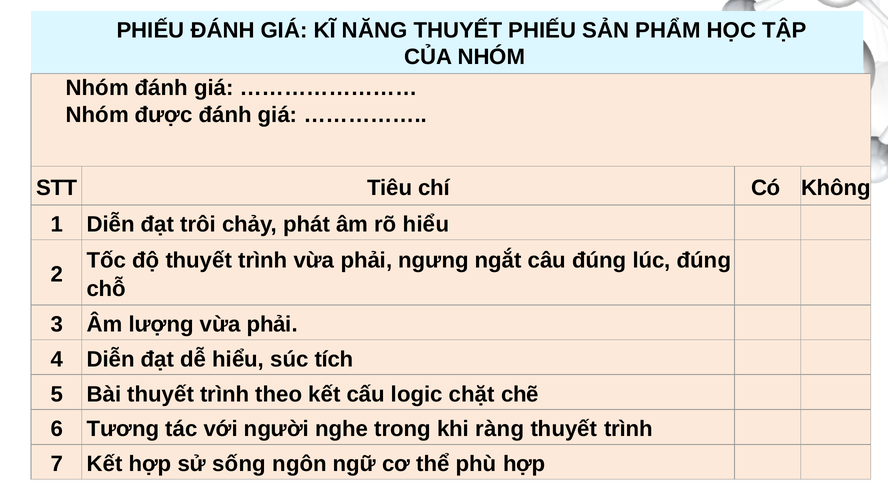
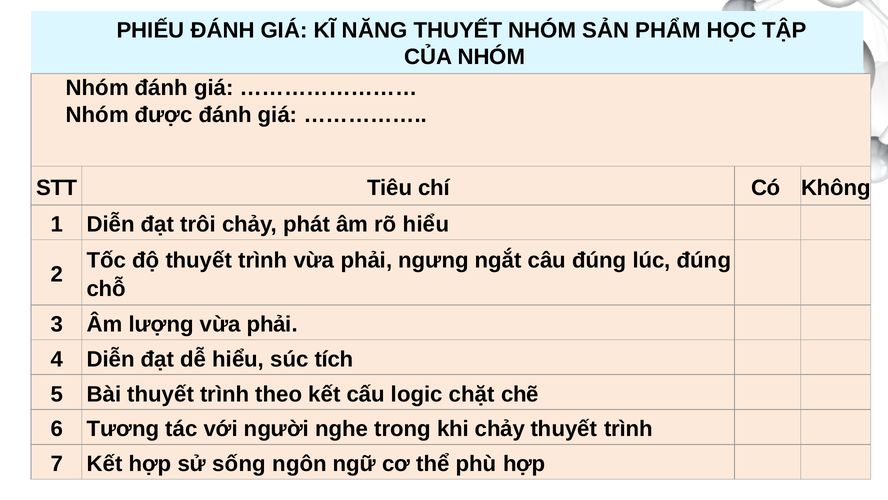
THUYẾT PHIẾU: PHIẾU -> NHÓM
khi ràng: ràng -> chảy
